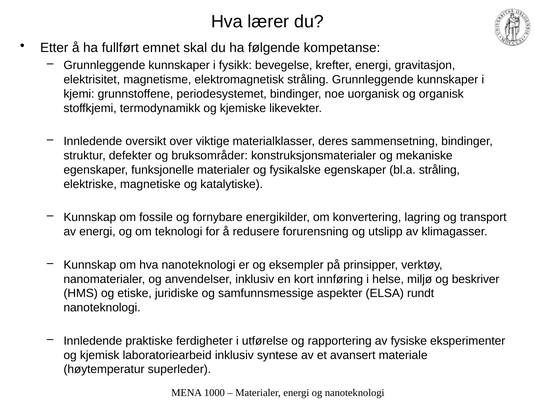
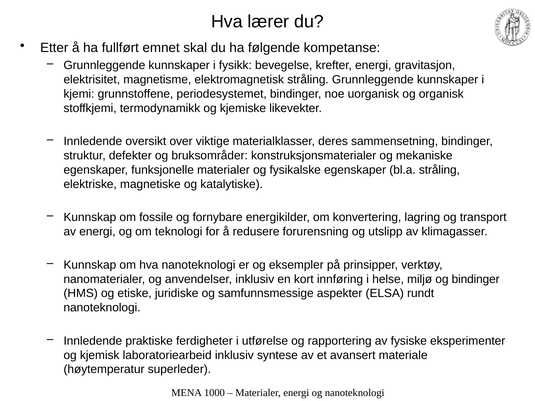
og beskriver: beskriver -> bindinger
